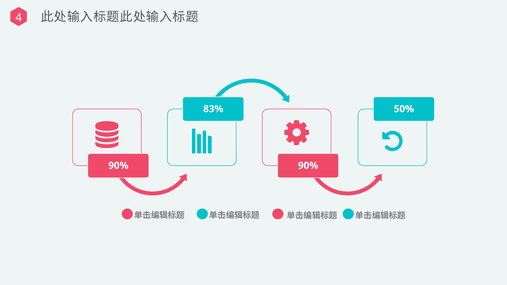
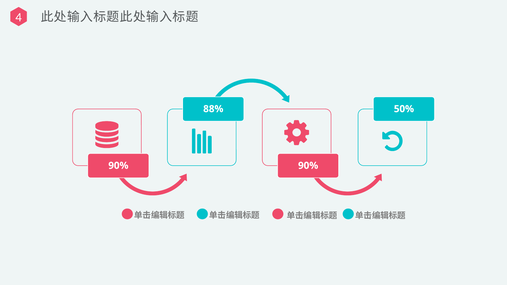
83%: 83% -> 88%
